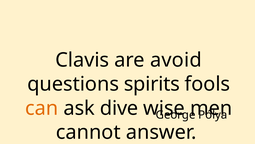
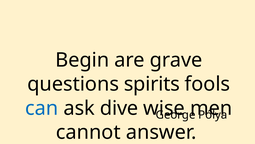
Clavis: Clavis -> Begin
avoid: avoid -> grave
can colour: orange -> blue
